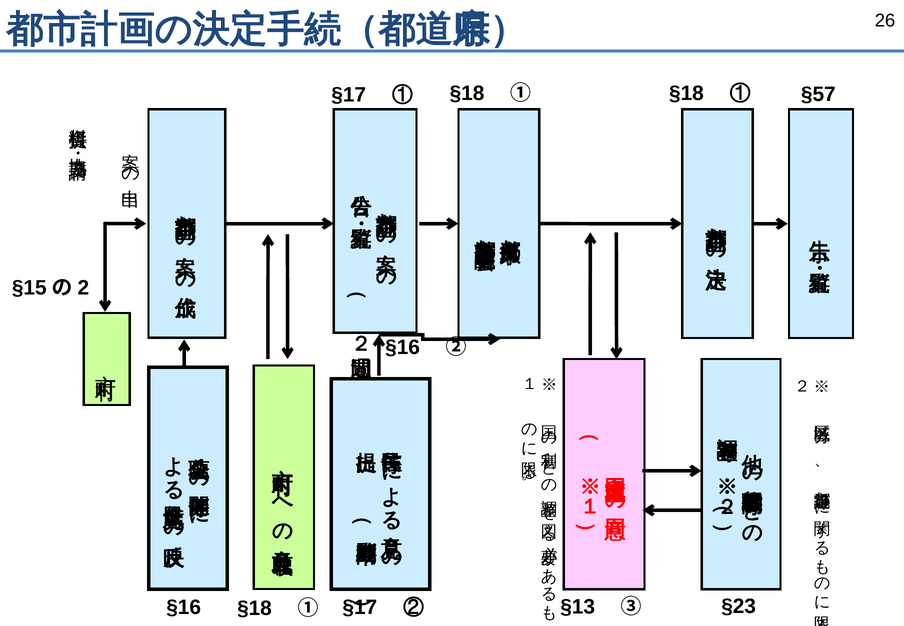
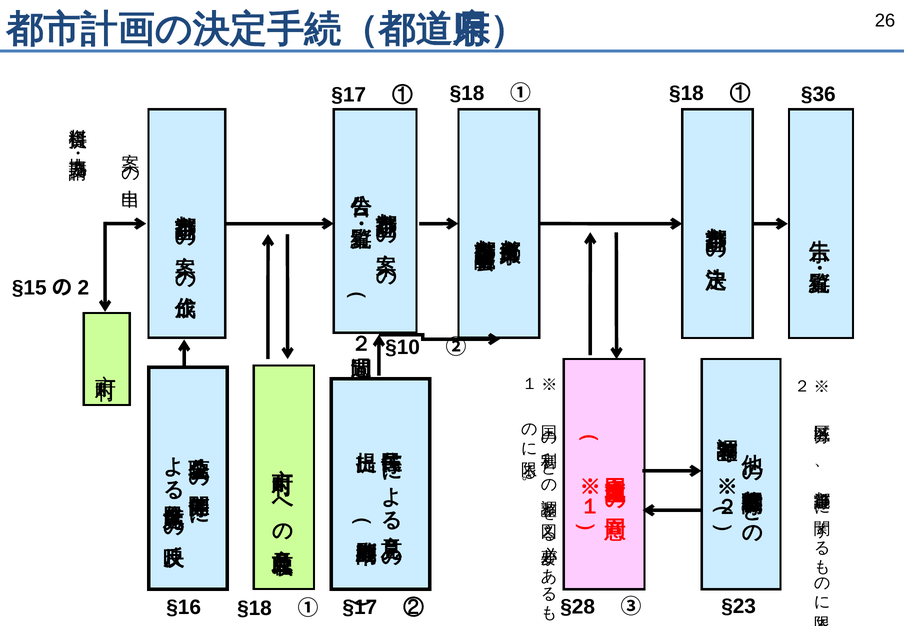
§57: §57 -> §36
§16 at (403, 347): §16 -> §10
§13: §13 -> §28
